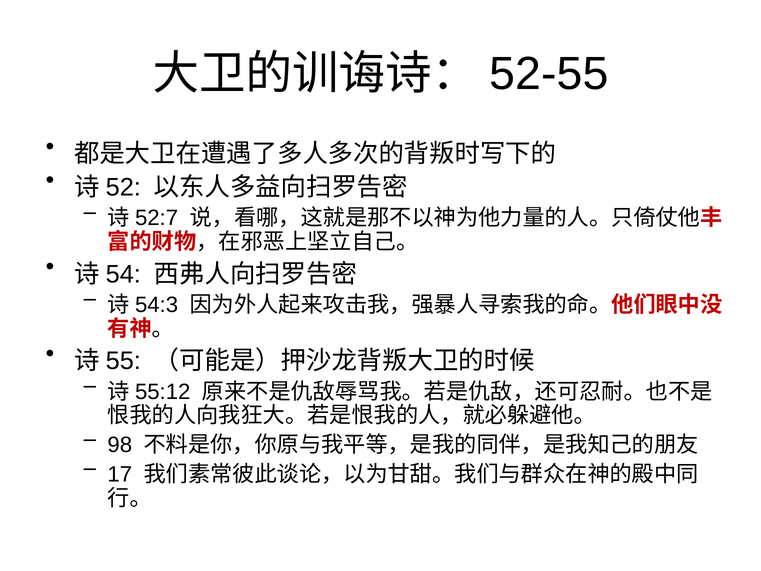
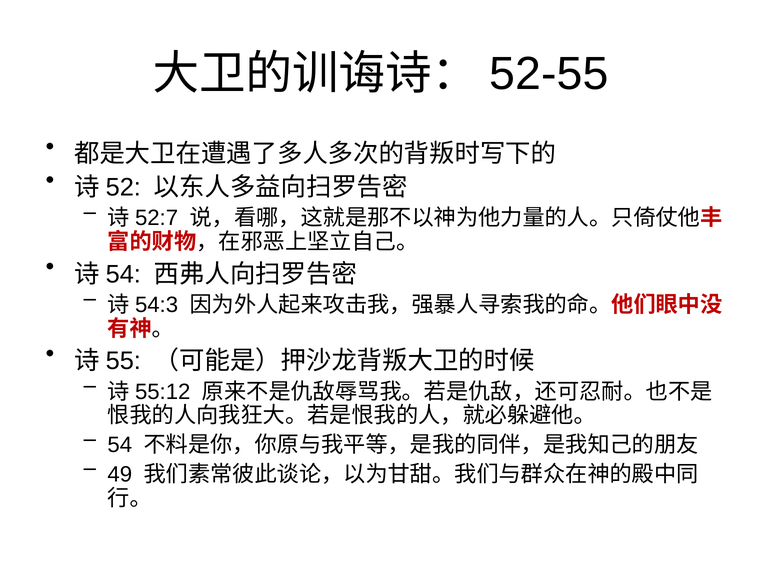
98: 98 -> 54
17: 17 -> 49
